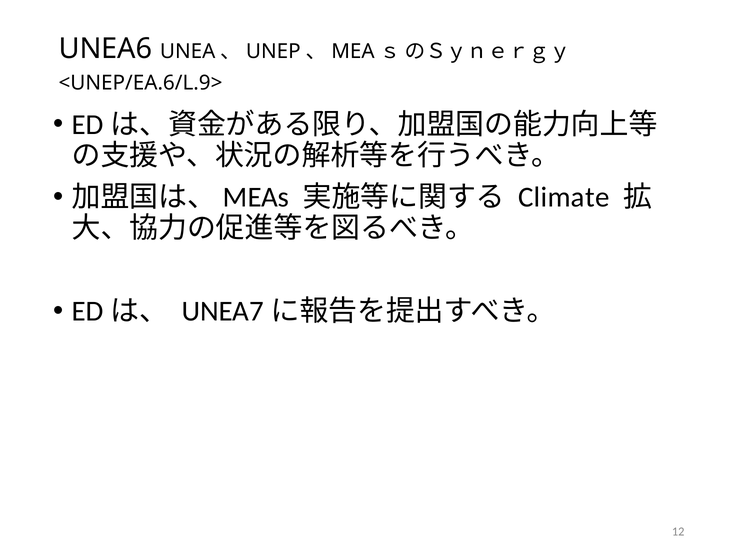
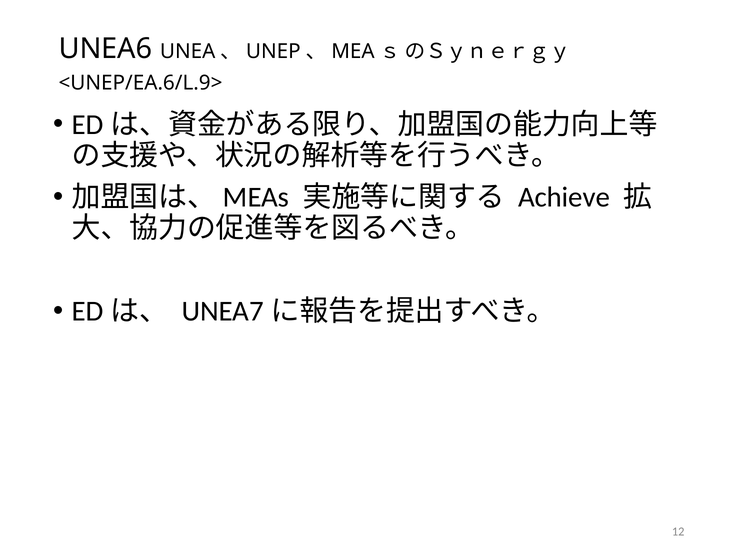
Climate: Climate -> Achieve
